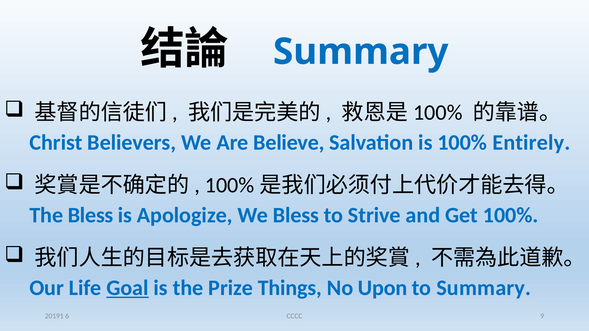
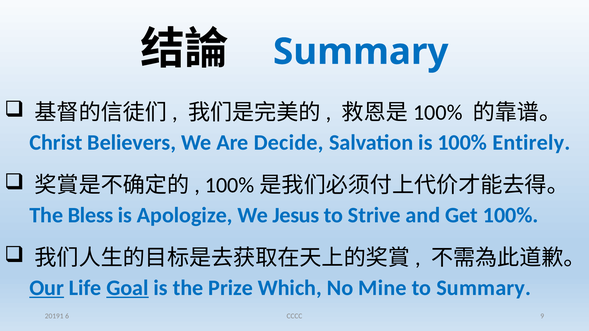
Believe: Believe -> Decide
We Bless: Bless -> Jesus
Our underline: none -> present
Things: Things -> Which
Upon: Upon -> Mine
